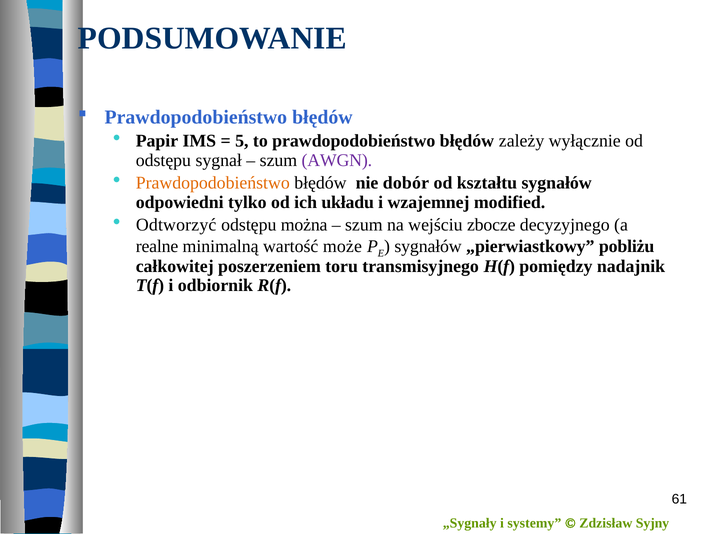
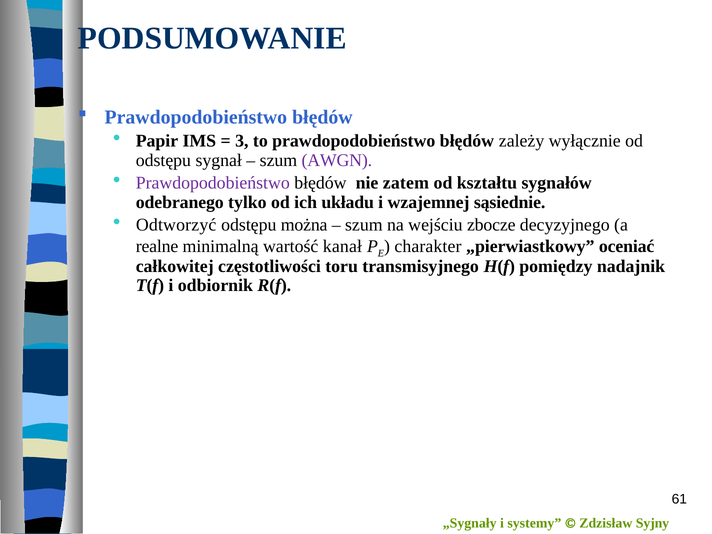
5: 5 -> 3
Prawdopodobieństwo at (213, 183) colour: orange -> purple
dobór: dobór -> zatem
odpowiedni: odpowiedni -> odebranego
modified: modified -> sąsiednie
może: może -> kanał
sygnałów at (428, 246): sygnałów -> charakter
pobliżu: pobliżu -> oceniać
poszerzeniem: poszerzeniem -> częstotliwości
